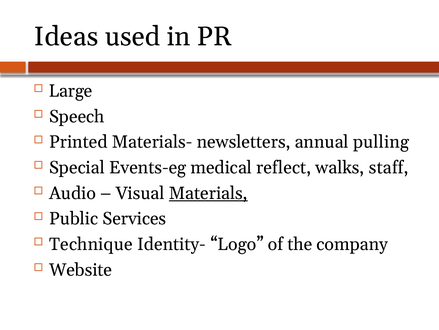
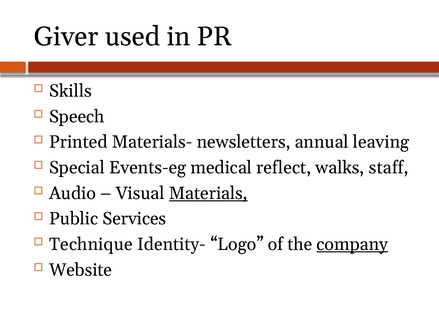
Ideas: Ideas -> Giver
Large: Large -> Skills
pulling: pulling -> leaving
company underline: none -> present
